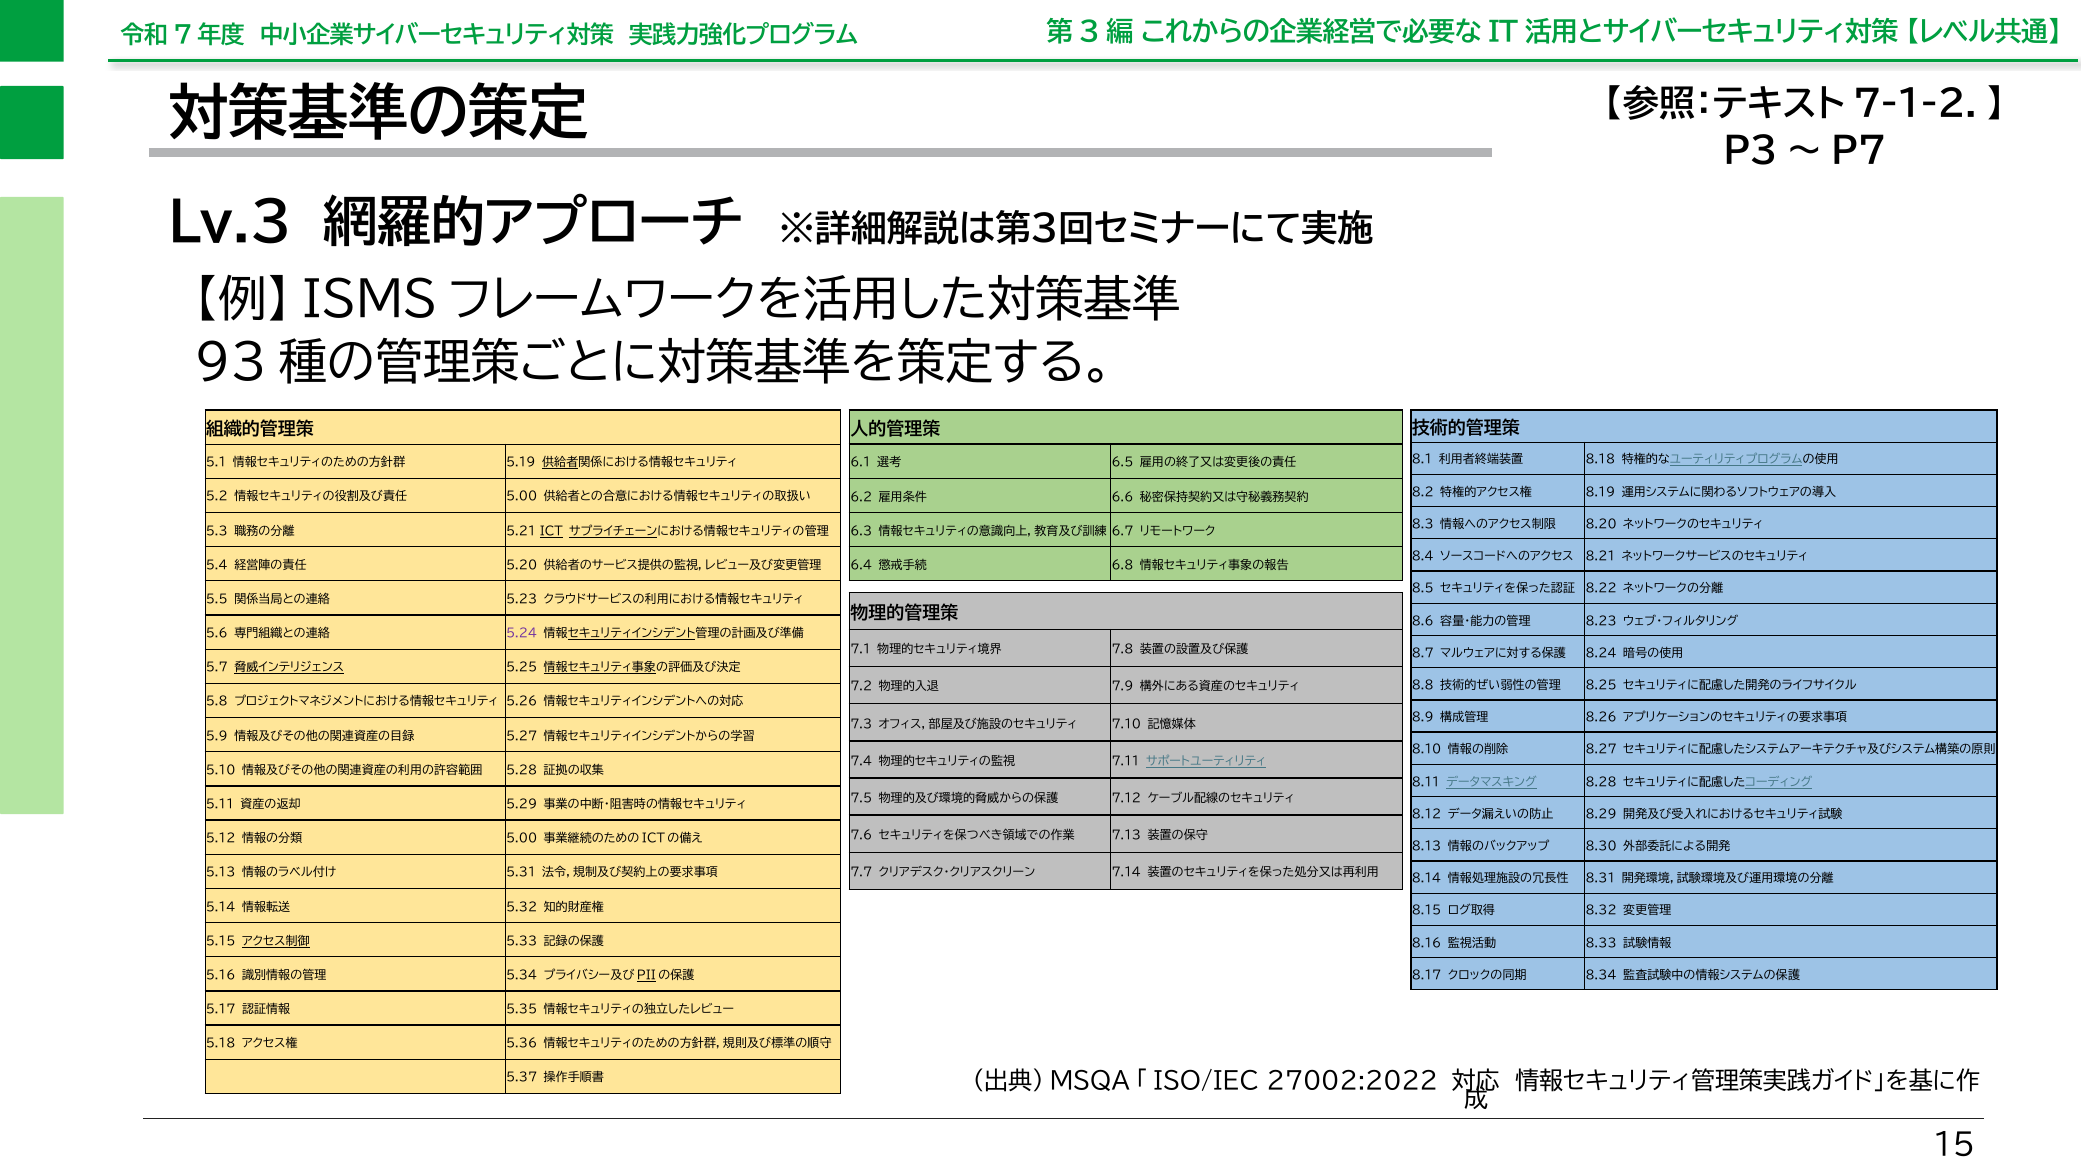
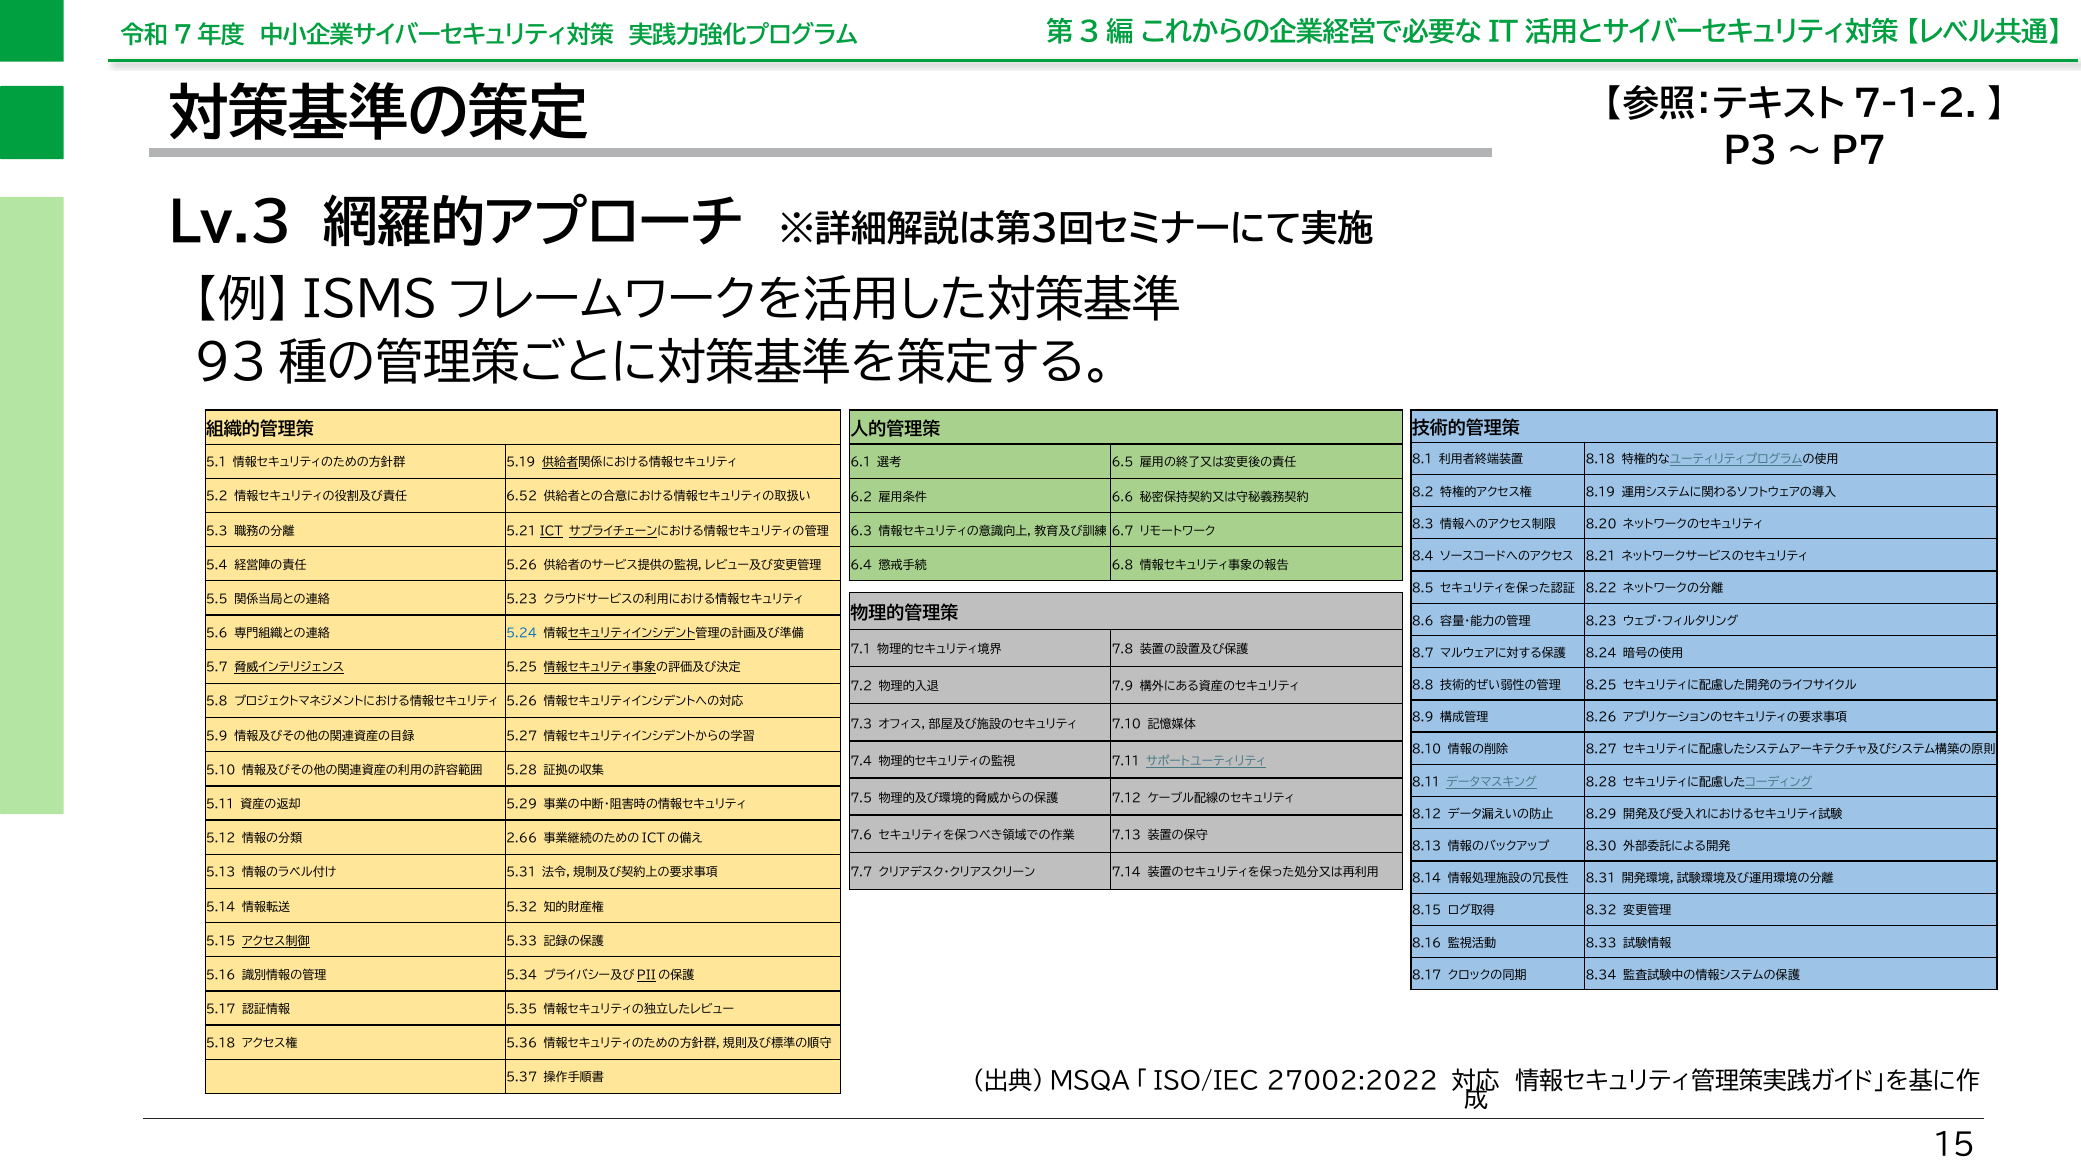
5.00 at (522, 497): 5.00 -> 6.52
5.20 at (522, 565): 5.20 -> 5.26
5.24 colour: purple -> blue
5.00 at (522, 838): 5.00 -> 2.66
